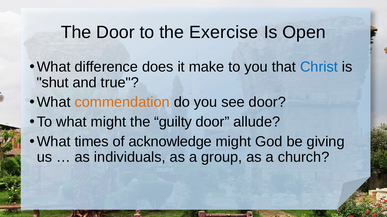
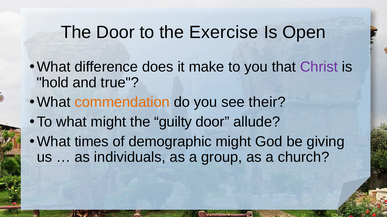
Christ colour: blue -> purple
shut: shut -> hold
see door: door -> their
acknowledge: acknowledge -> demographic
